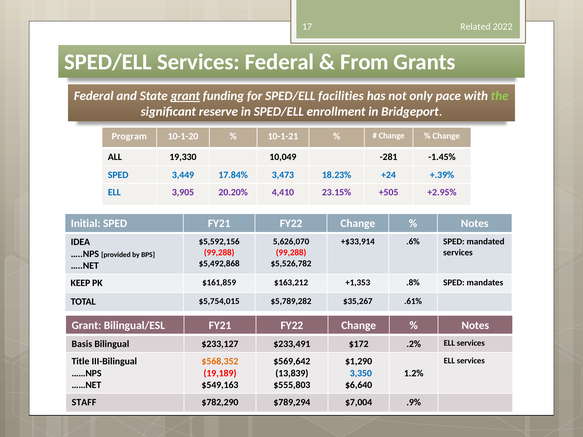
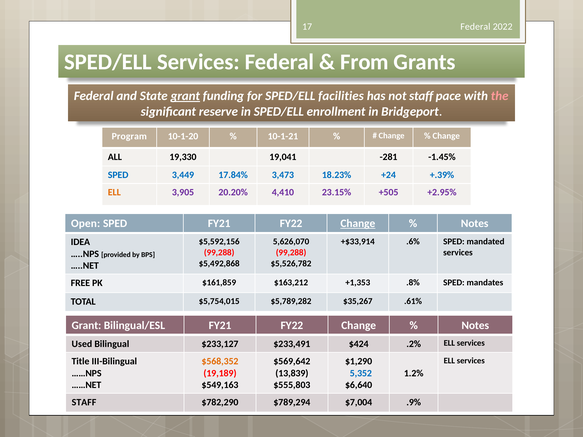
17 Related: Related -> Federal
not only: only -> staff
the colour: light green -> pink
10,049: 10,049 -> 19,041
ELL at (114, 193) colour: blue -> orange
Initial: Initial -> Open
Change at (358, 224) underline: none -> present
KEEP: KEEP -> FREE
Basis: Basis -> Used
$172: $172 -> $424
3,350: 3,350 -> 5,352
